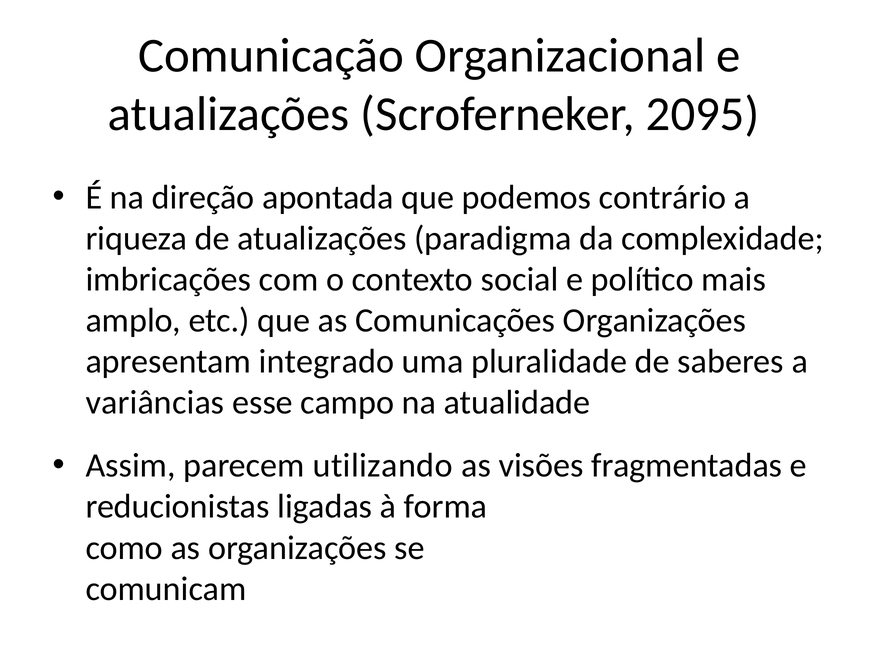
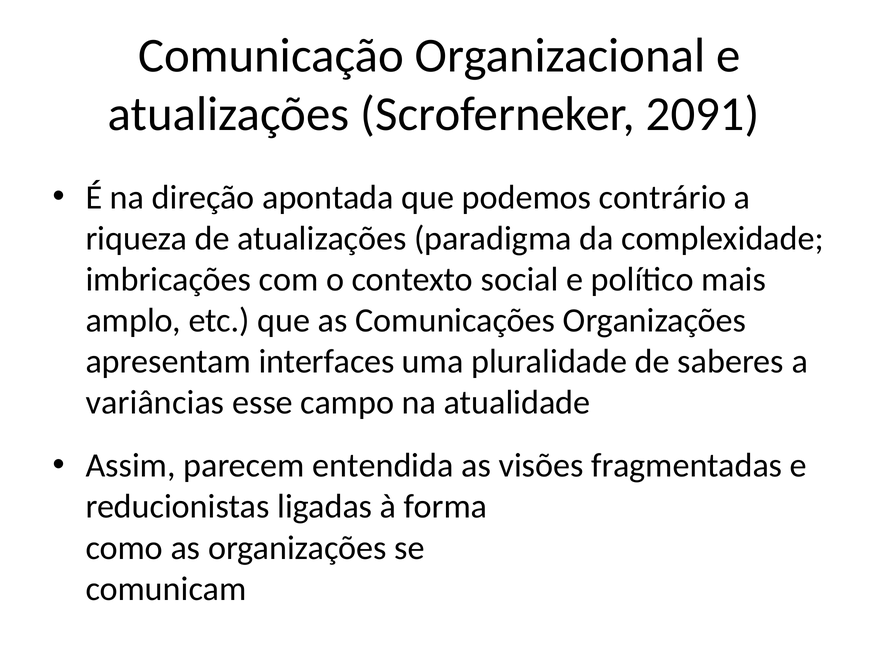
2095: 2095 -> 2091
integrado: integrado -> interfaces
utilizando: utilizando -> entendida
